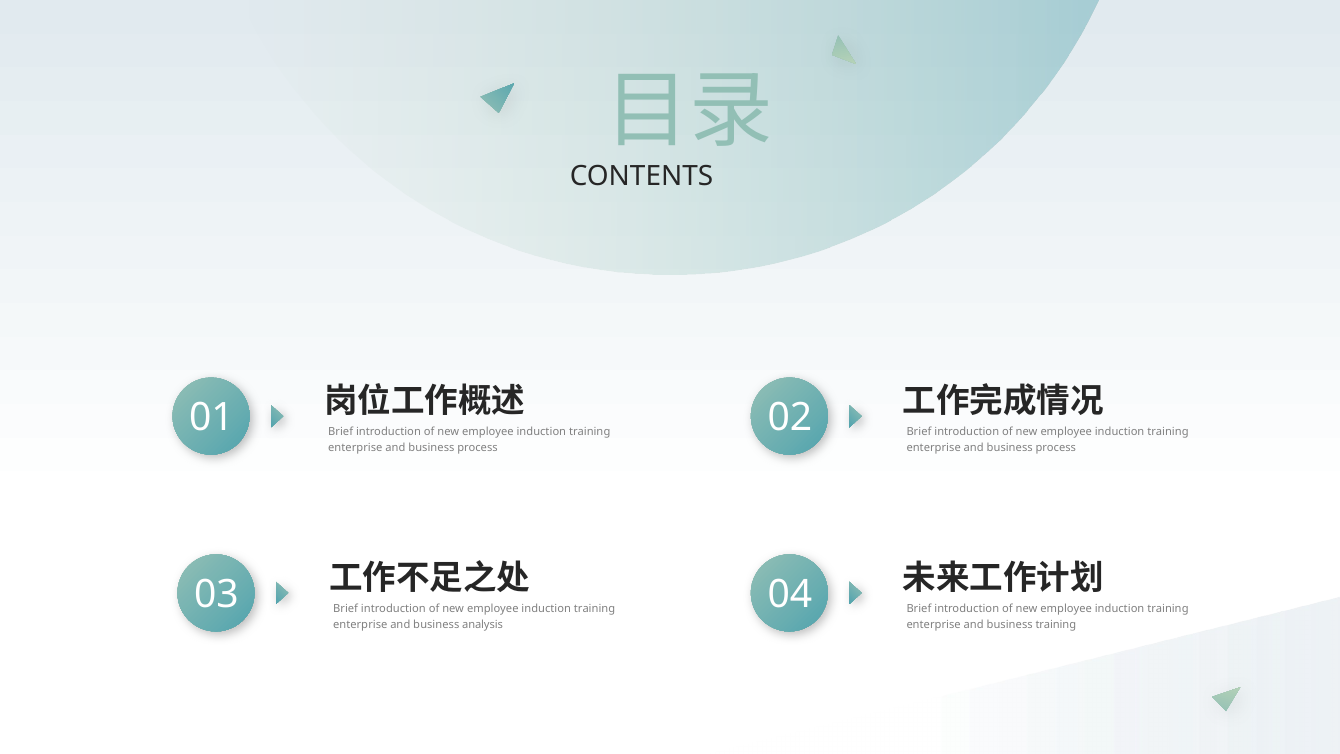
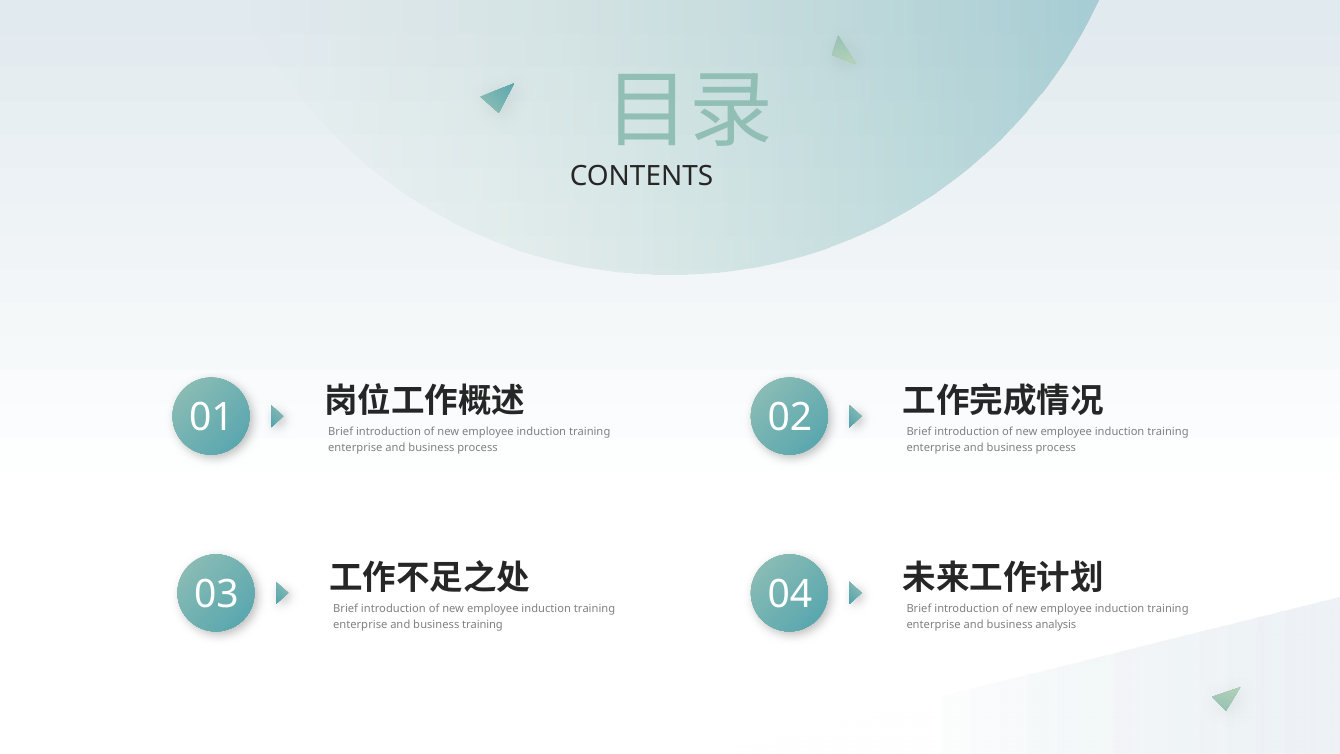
business analysis: analysis -> training
business training: training -> analysis
